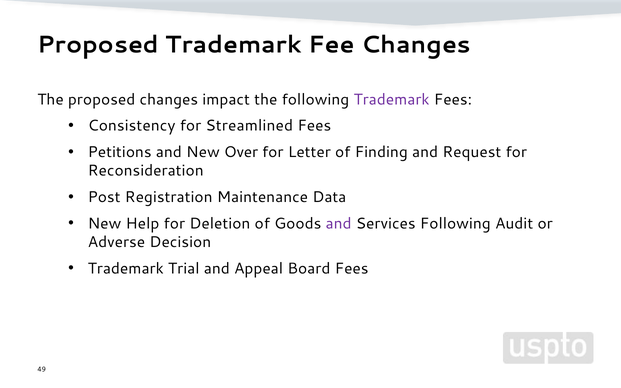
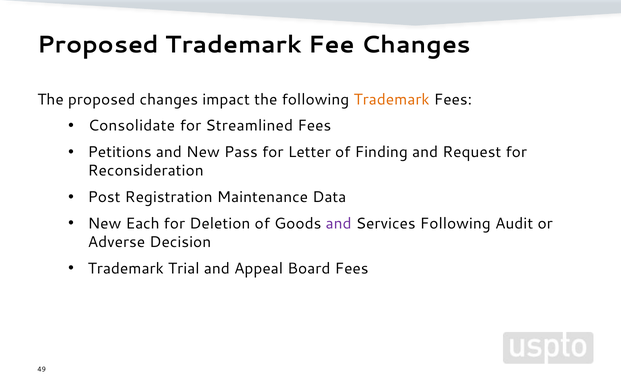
Trademark at (392, 99) colour: purple -> orange
Consistency: Consistency -> Consolidate
Over: Over -> Pass
Help: Help -> Each
